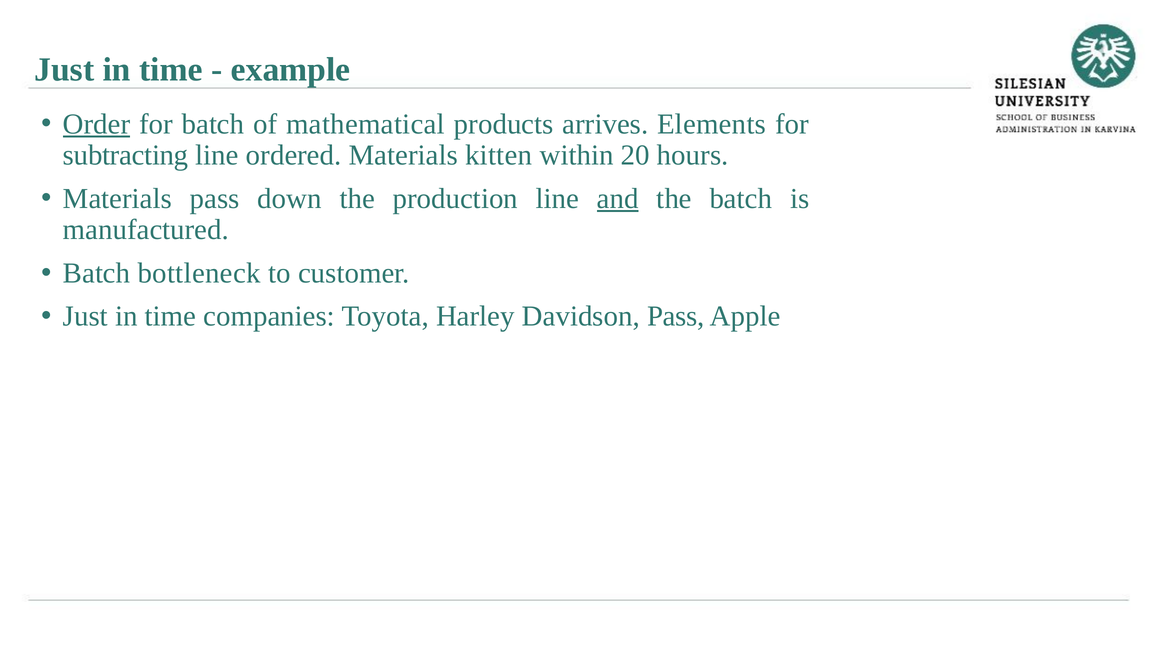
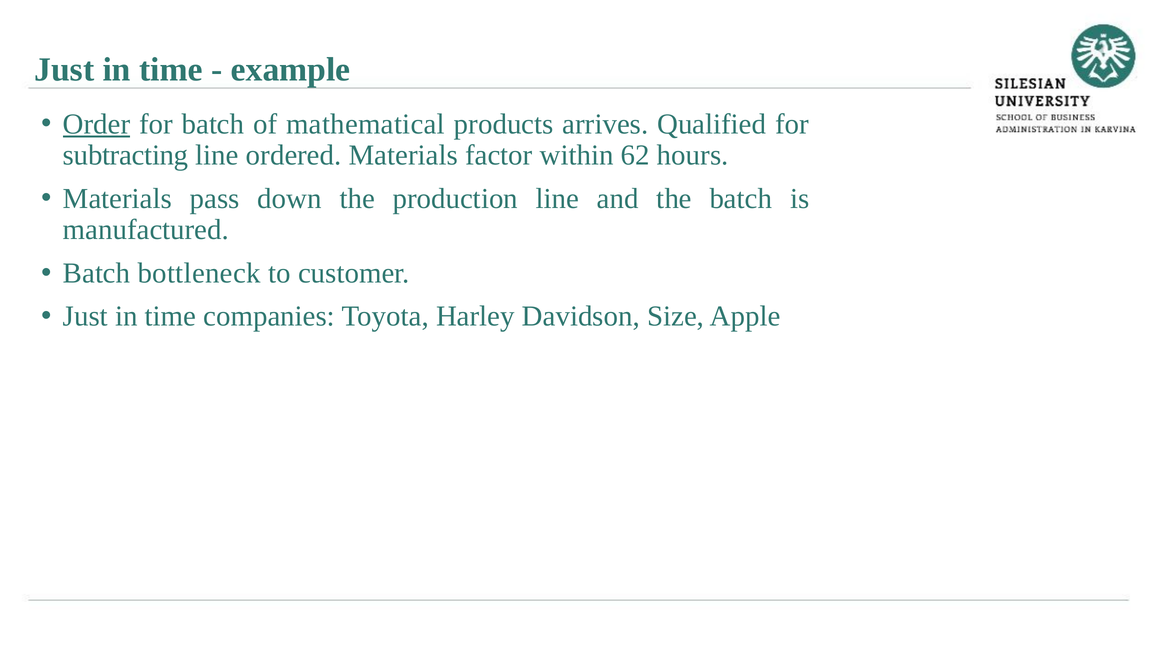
Elements: Elements -> Qualified
kitten: kitten -> factor
20: 20 -> 62
and underline: present -> none
Davidson Pass: Pass -> Size
